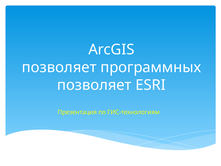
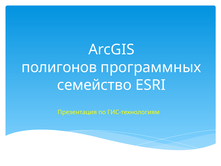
позволяет at (59, 67): позволяет -> полигонов
позволяет at (94, 85): позволяет -> семейство
